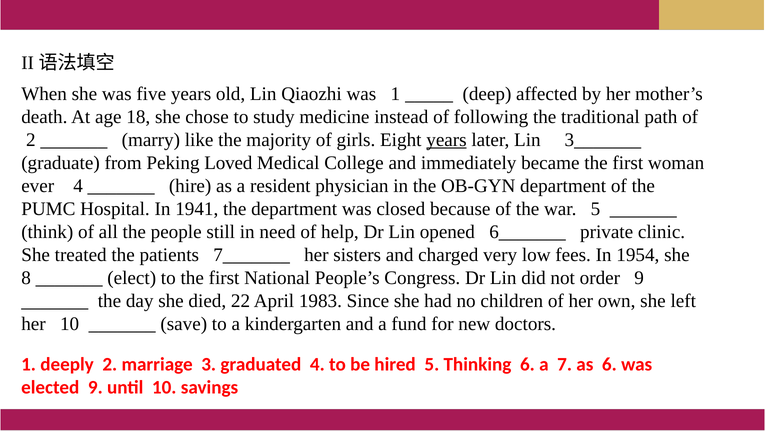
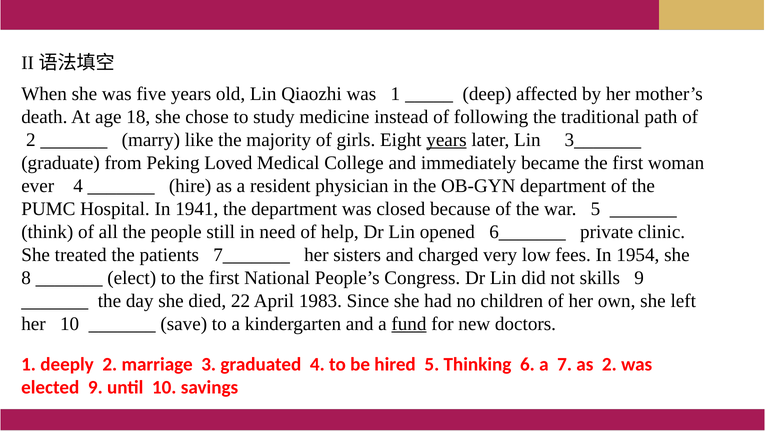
order: order -> skills
fund underline: none -> present
as 6: 6 -> 2
